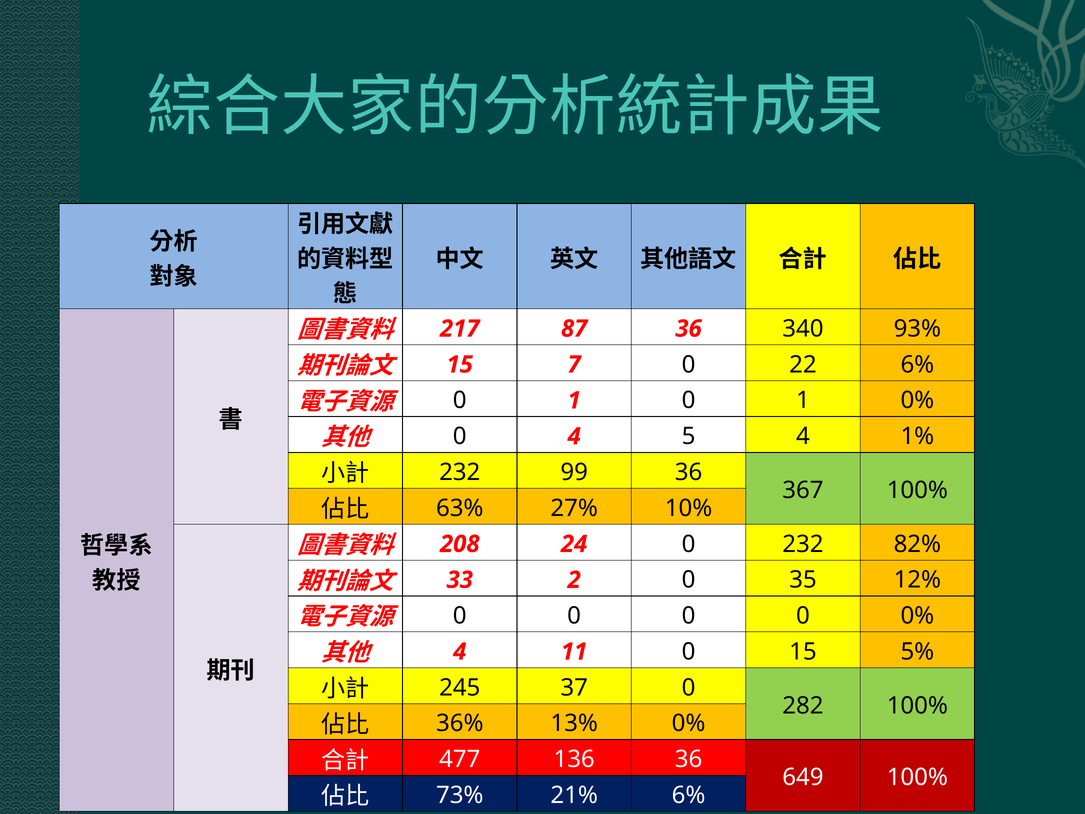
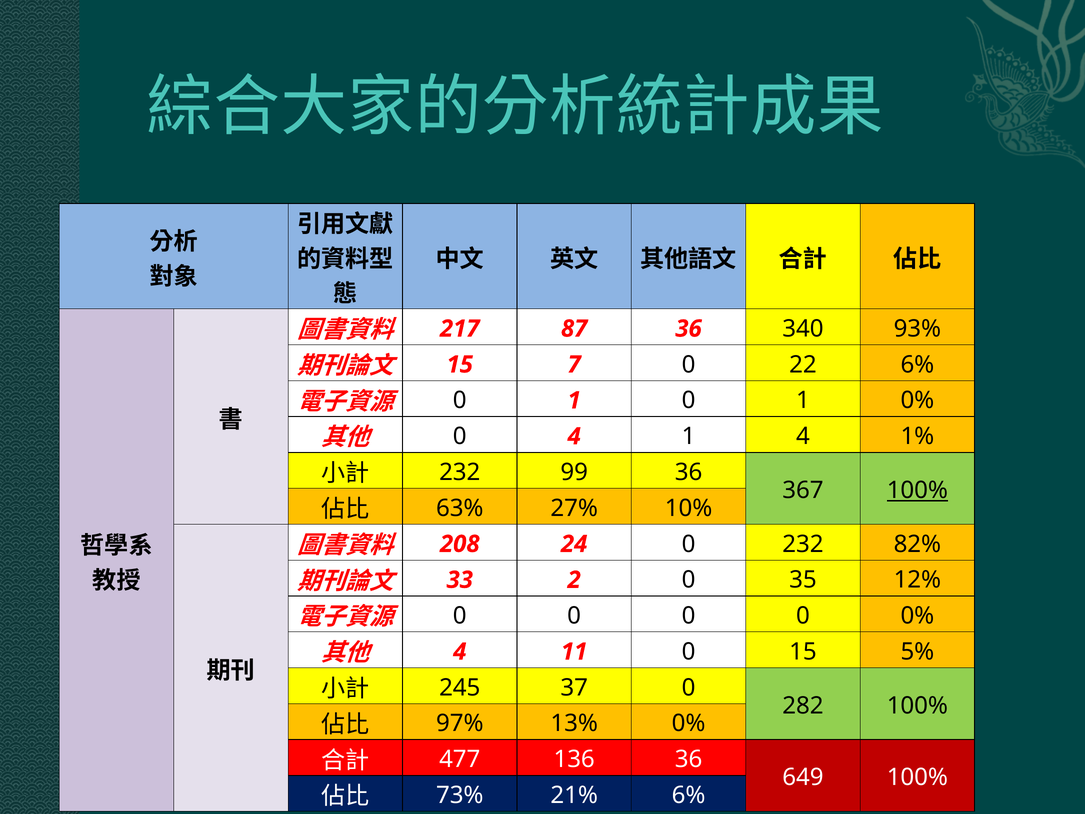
5 at (689, 436): 5 -> 1
100% at (917, 490) underline: none -> present
36%: 36% -> 97%
